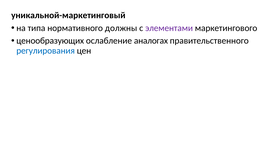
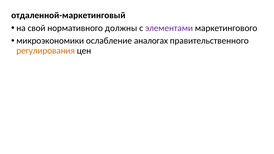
уникальной-маркетинговый: уникальной-маркетинговый -> отдаленной-маркетинговый
типа: типа -> свой
ценообразующих: ценообразующих -> микроэкономики
регулирования colour: blue -> orange
